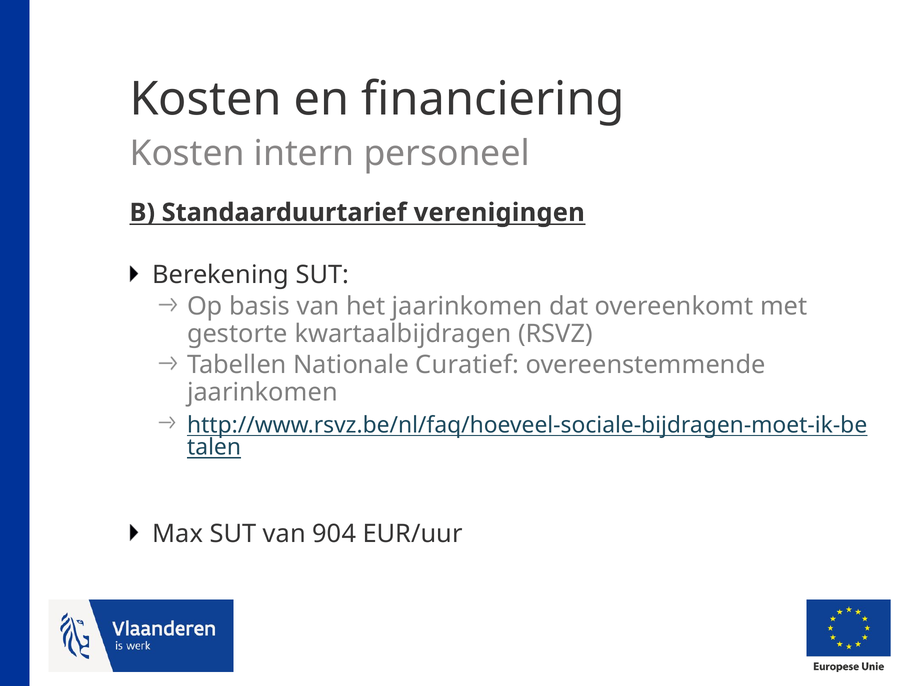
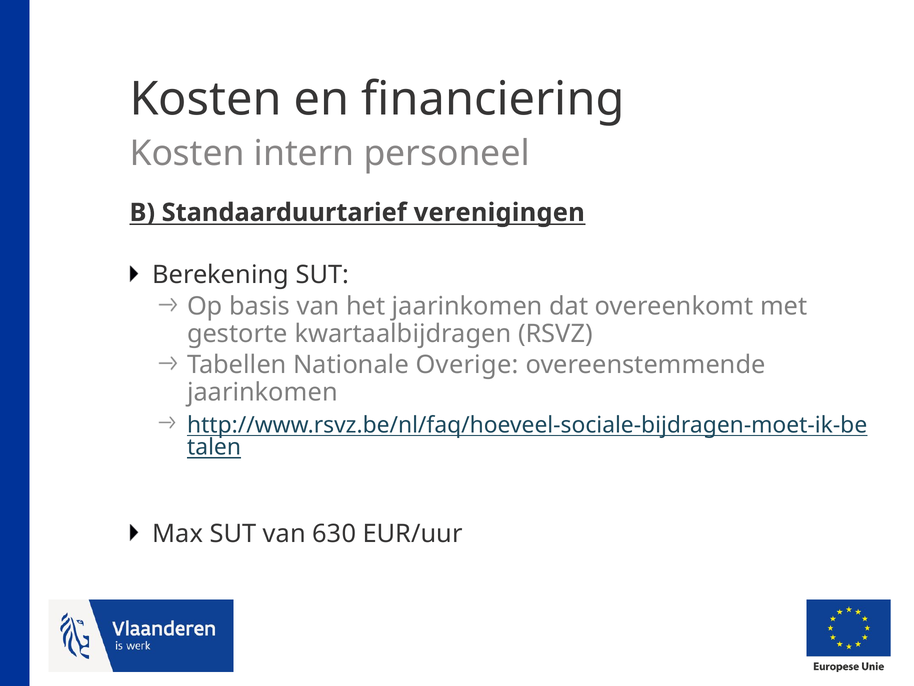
Curatief: Curatief -> Overige
904: 904 -> 630
